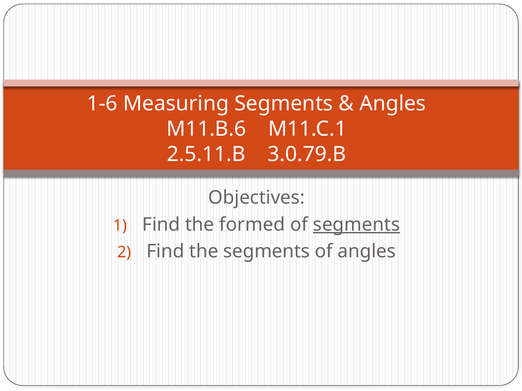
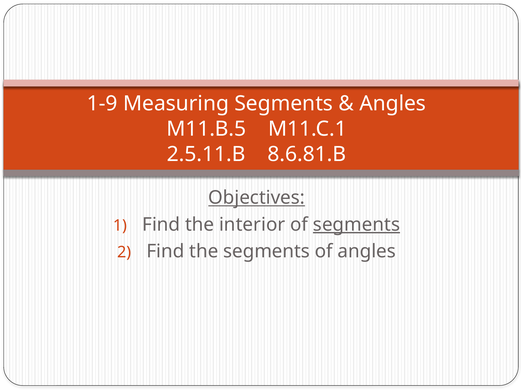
1-6: 1-6 -> 1-9
M11.B.6: M11.B.6 -> M11.B.5
3.0.79.B: 3.0.79.B -> 8.6.81.B
Objectives underline: none -> present
formed: formed -> interior
